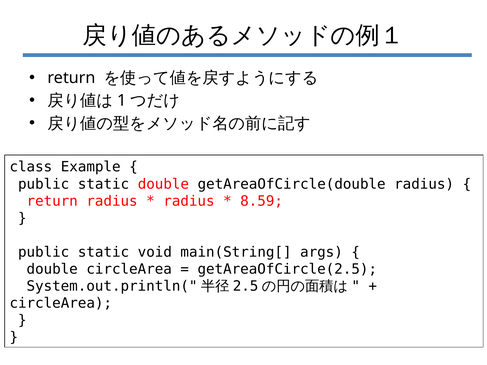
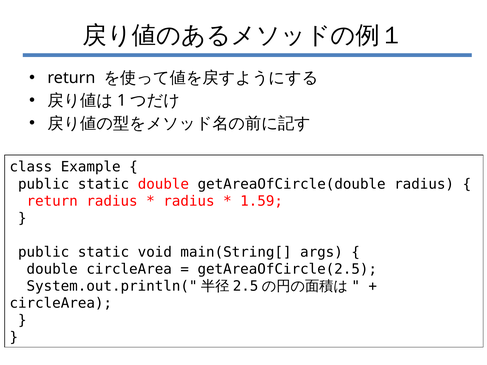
8.59: 8.59 -> 1.59
